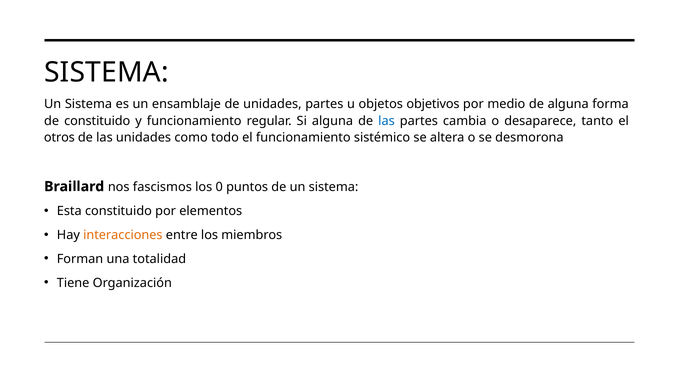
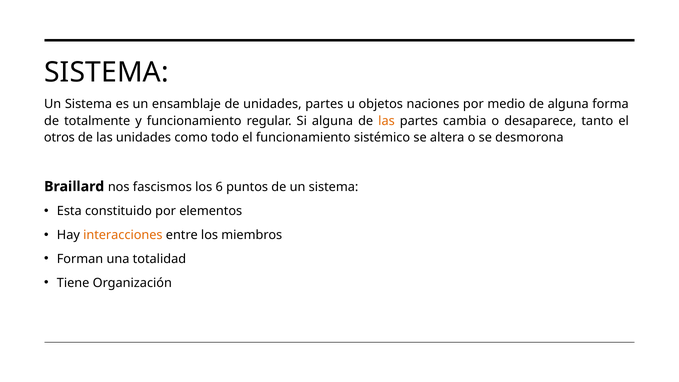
objetivos: objetivos -> naciones
de constituido: constituido -> totalmente
las at (387, 121) colour: blue -> orange
0: 0 -> 6
